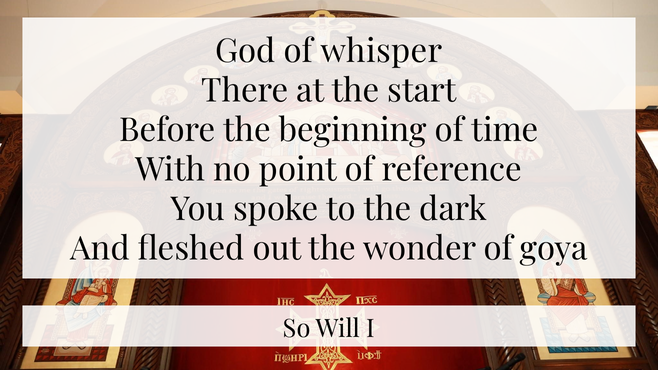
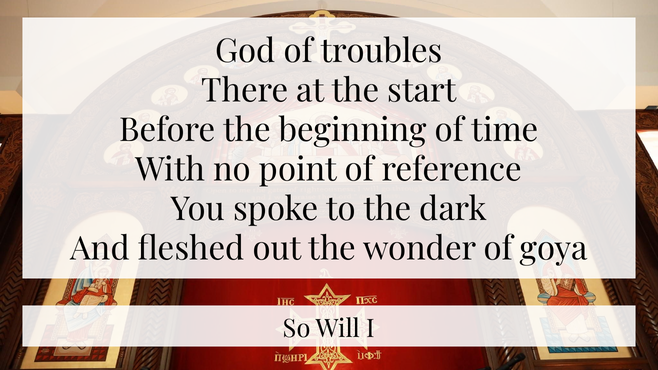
whisper: whisper -> troubles
